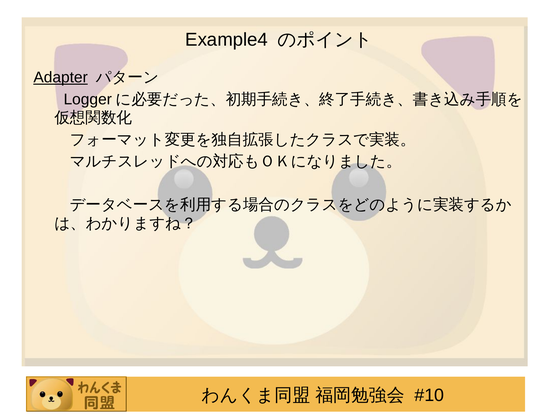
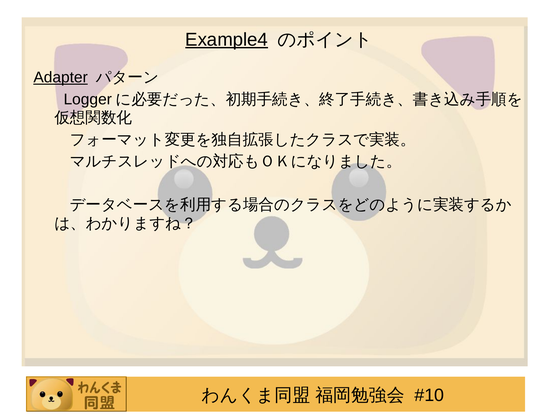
Example4 underline: none -> present
